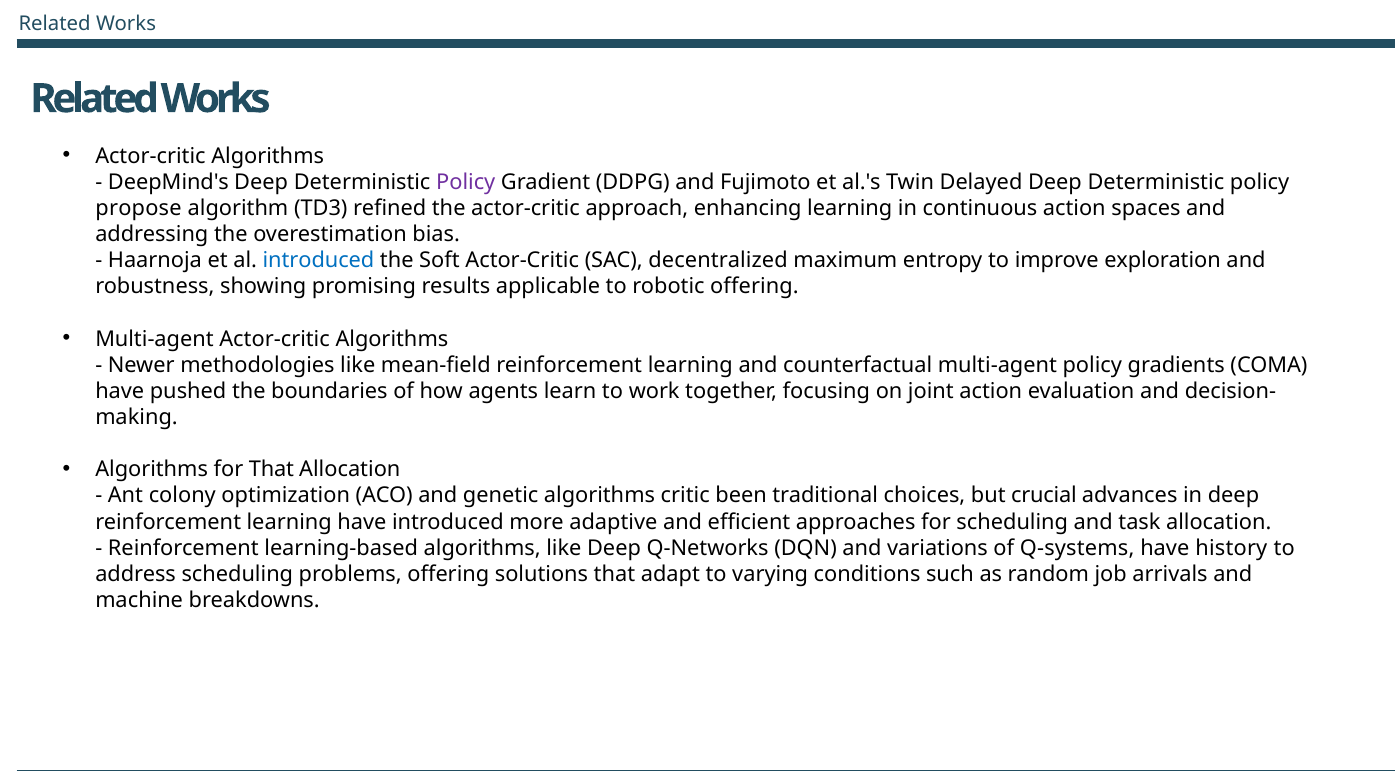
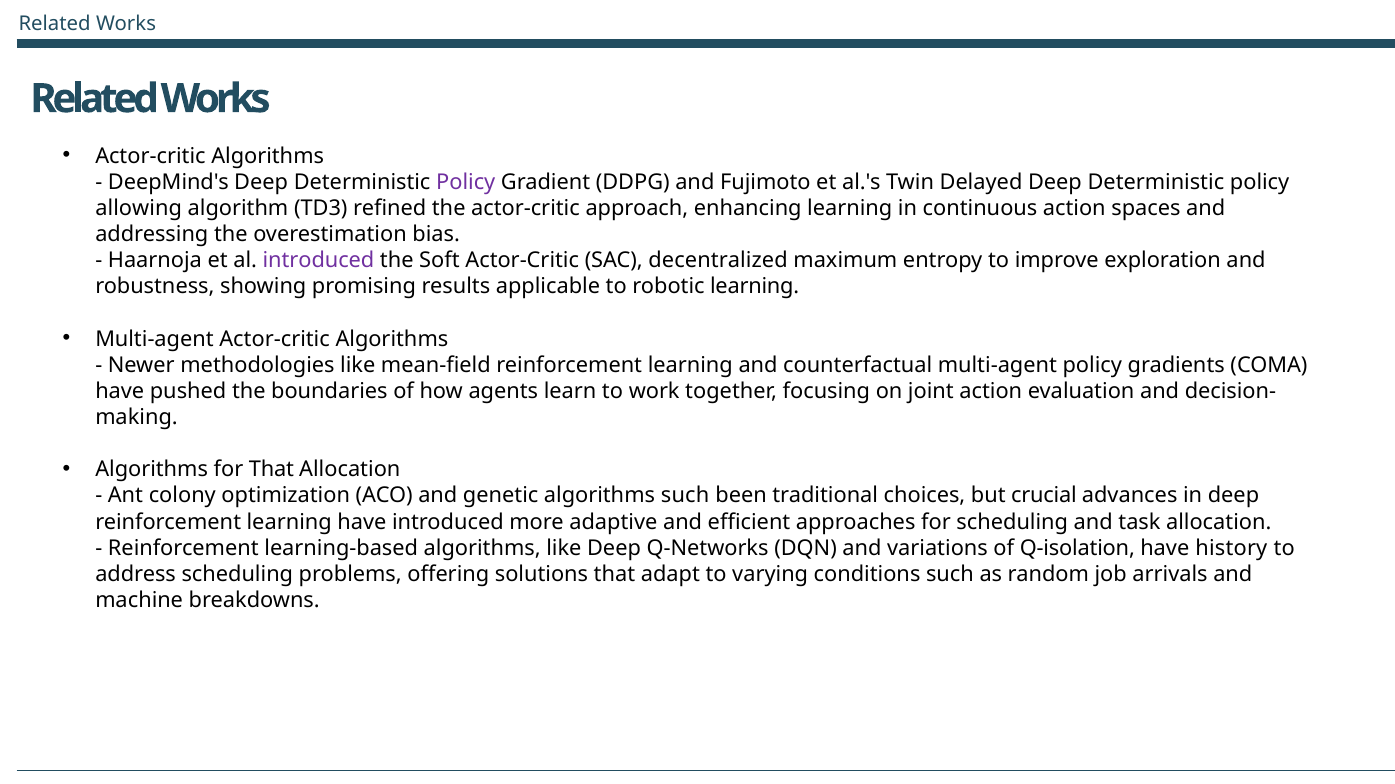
propose: propose -> allowing
introduced at (318, 261) colour: blue -> purple
robotic offering: offering -> learning
algorithms critic: critic -> such
Q-systems: Q-systems -> Q-isolation
